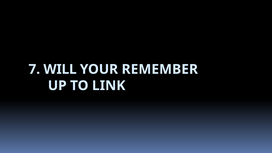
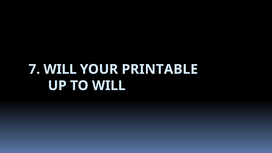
REMEMBER: REMEMBER -> PRINTABLE
TO LINK: LINK -> WILL
